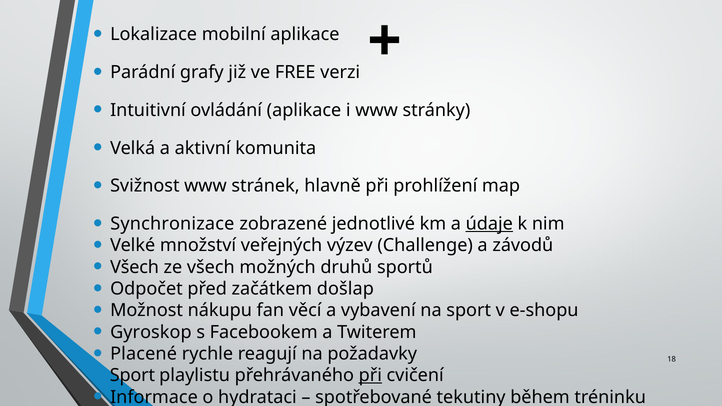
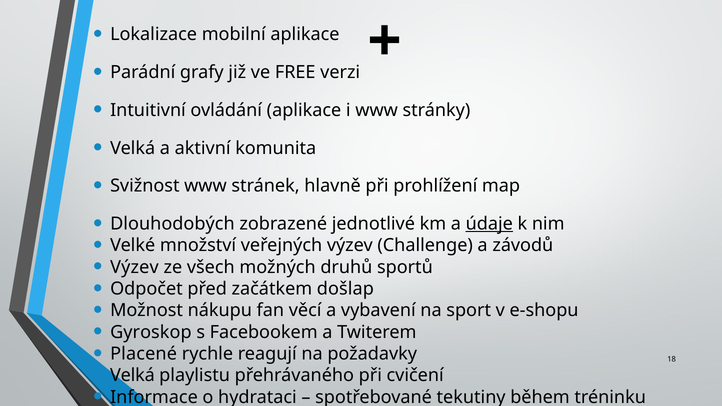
Synchronizace: Synchronizace -> Dlouhodobých
Všech at (135, 267): Všech -> Výzev
Sport at (132, 376): Sport -> Velká
při at (370, 376) underline: present -> none
